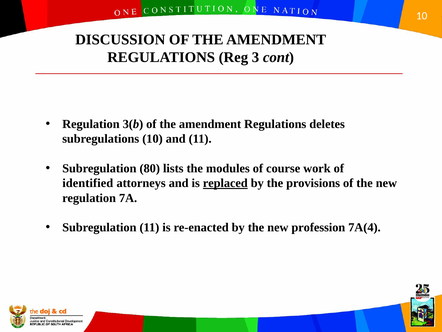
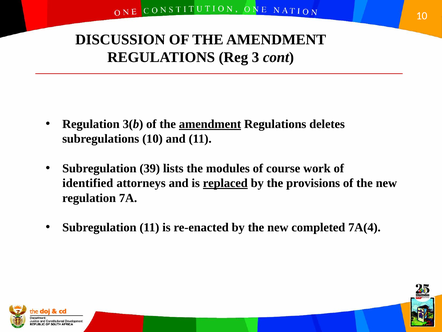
amendment at (210, 124) underline: none -> present
80: 80 -> 39
profession: profession -> completed
